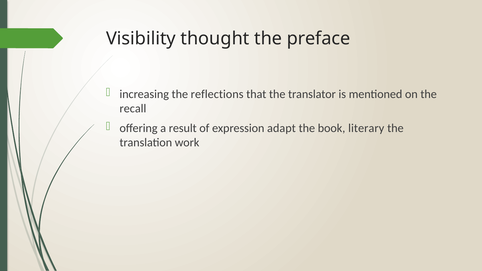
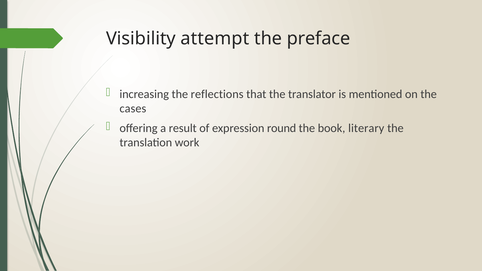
thought: thought -> attempt
recall: recall -> cases
adapt: adapt -> round
